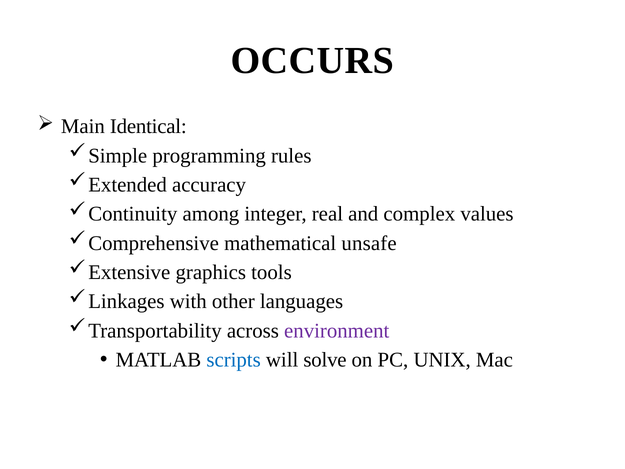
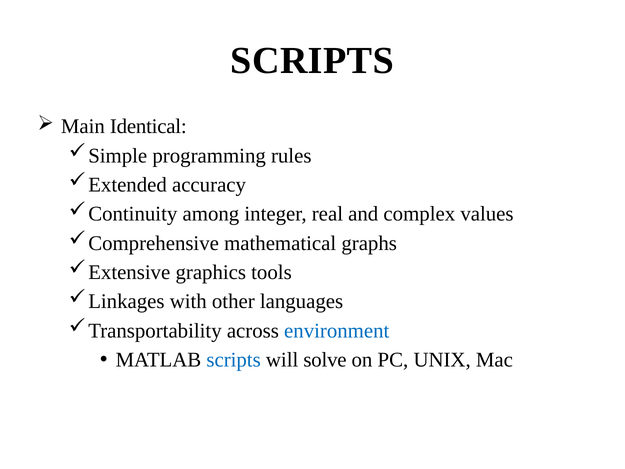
OCCURS at (312, 61): OCCURS -> SCRIPTS
unsafe: unsafe -> graphs
environment colour: purple -> blue
